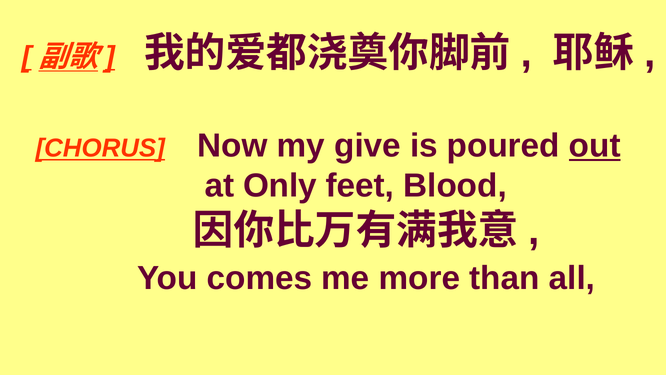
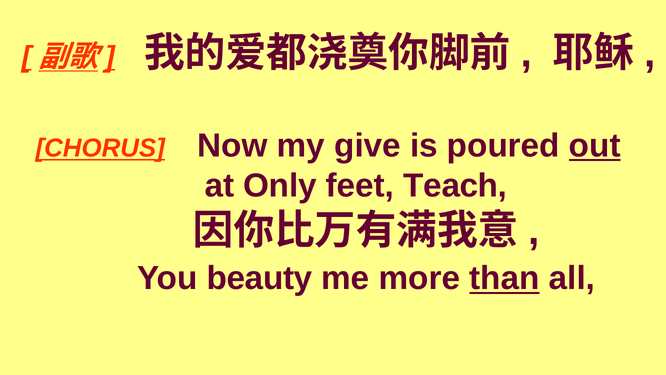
Blood: Blood -> Teach
comes: comes -> beauty
than underline: none -> present
